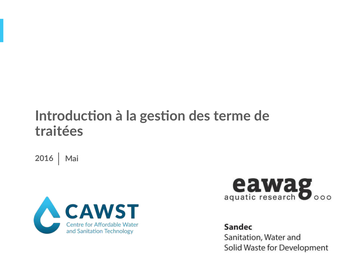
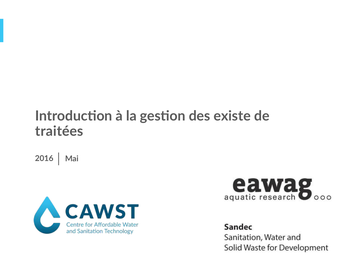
terme: terme -> existe
